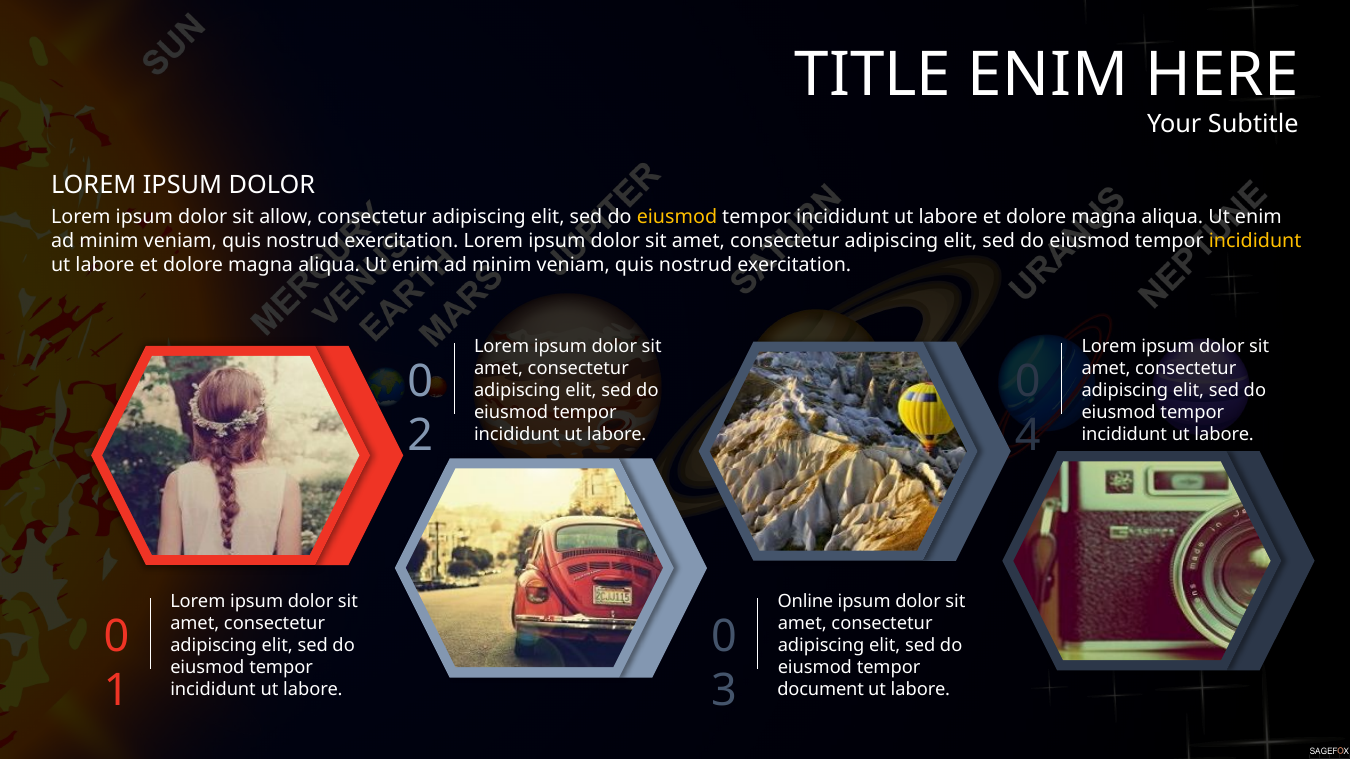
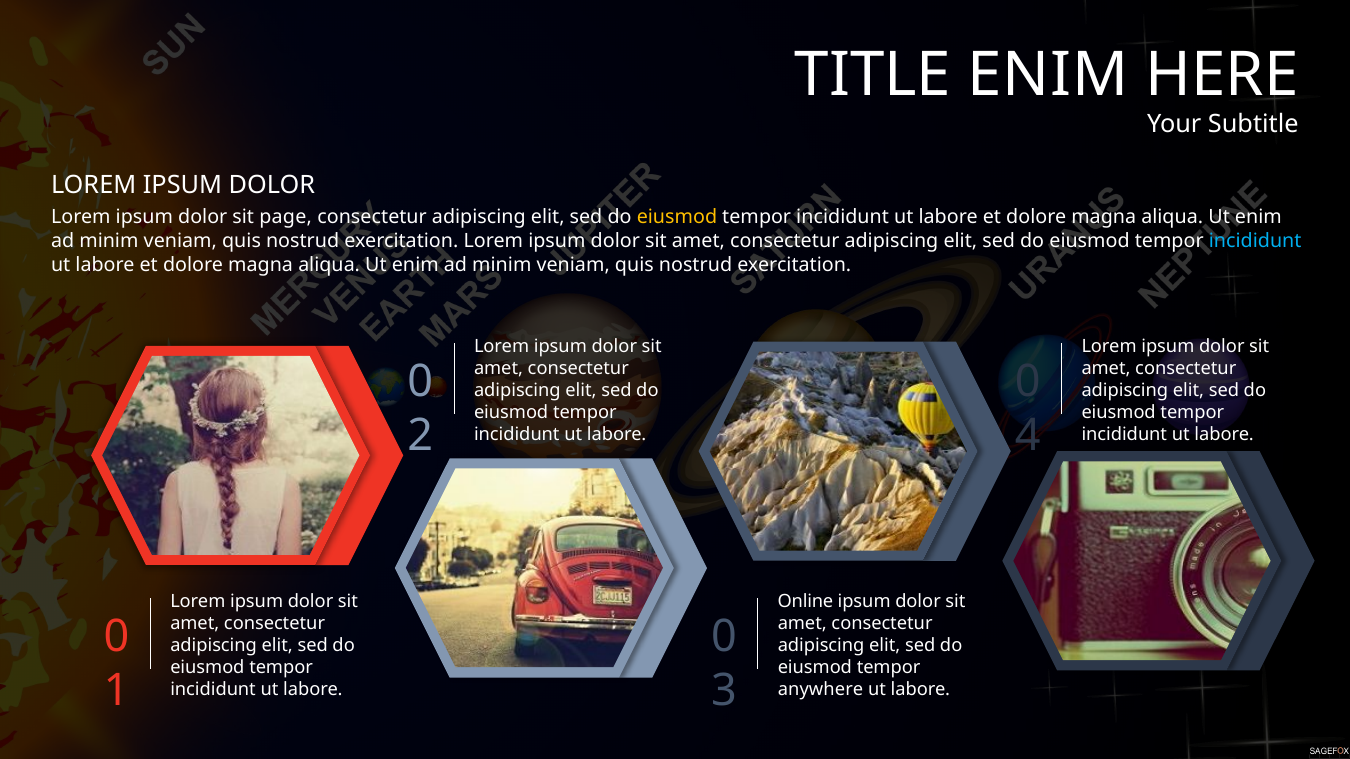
allow: allow -> page
incididunt at (1255, 241) colour: yellow -> light blue
document: document -> anywhere
